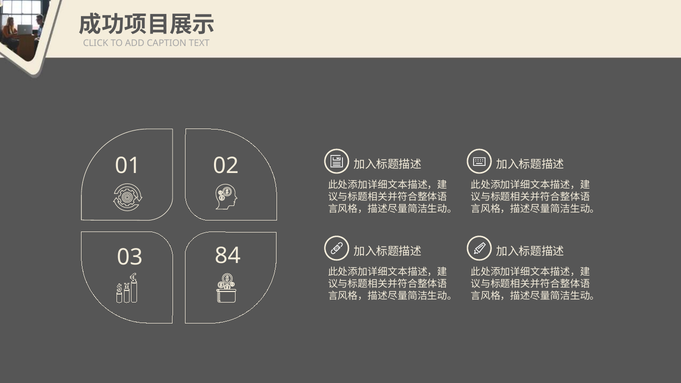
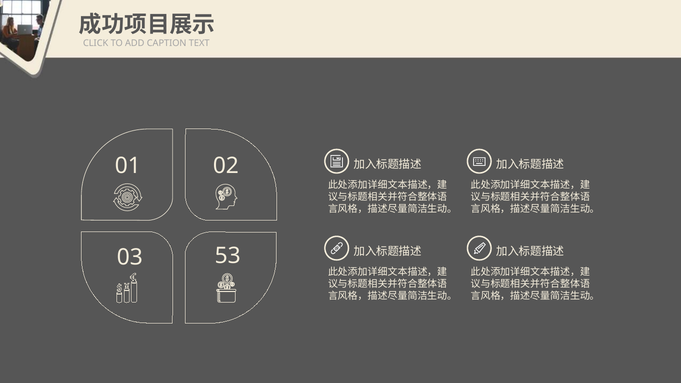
84: 84 -> 53
